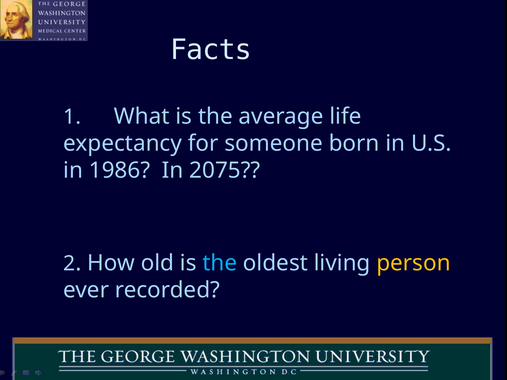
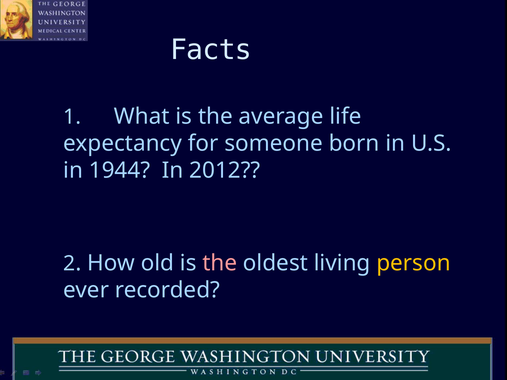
1986: 1986 -> 1944
2075: 2075 -> 2012
the at (220, 263) colour: light blue -> pink
